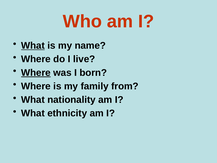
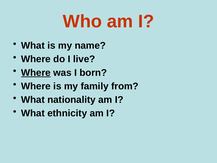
What at (33, 46) underline: present -> none
